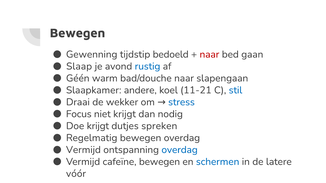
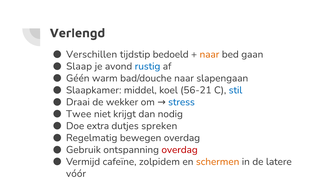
Bewegen at (77, 33): Bewegen -> Verlengd
Gewenning: Gewenning -> Verschillen
naar at (209, 54) colour: red -> orange
andere: andere -> middel
11-21: 11-21 -> 56-21
Focus: Focus -> Twee
Doe krijgt: krijgt -> extra
Vermijd at (83, 150): Vermijd -> Gebruik
overdag at (180, 150) colour: blue -> red
cafeïne bewegen: bewegen -> zolpidem
schermen colour: blue -> orange
